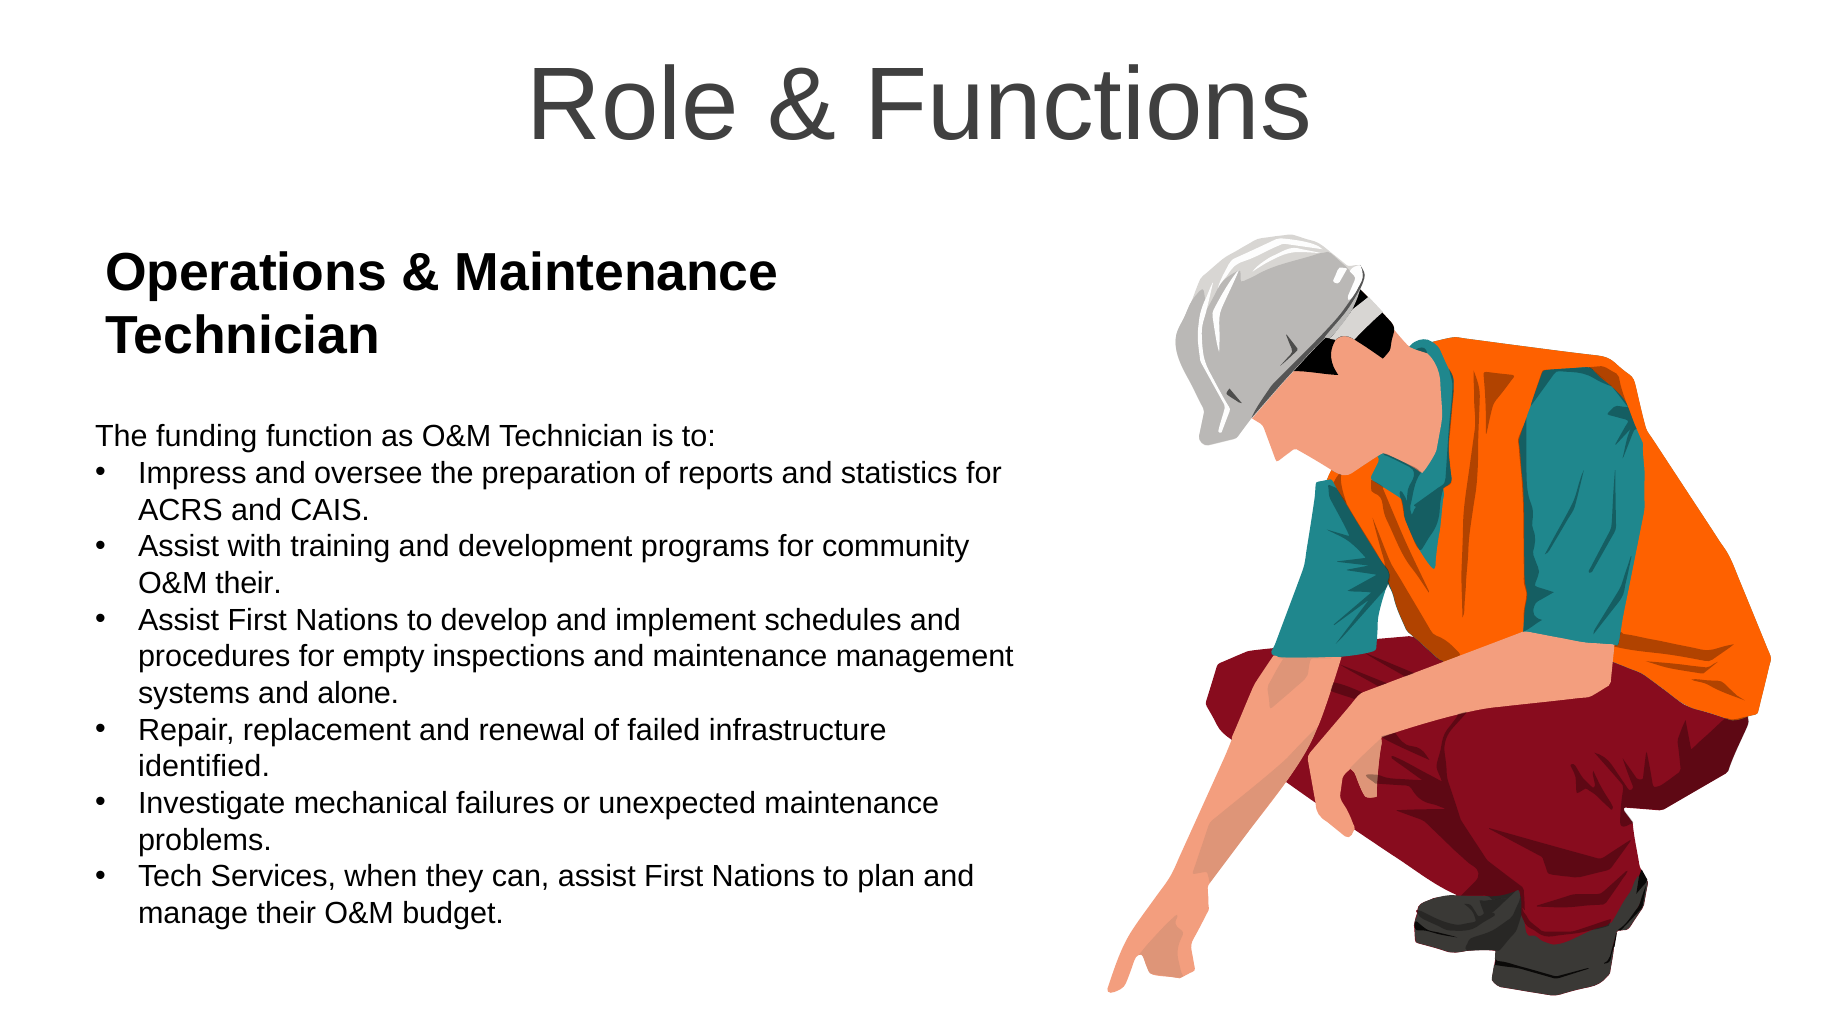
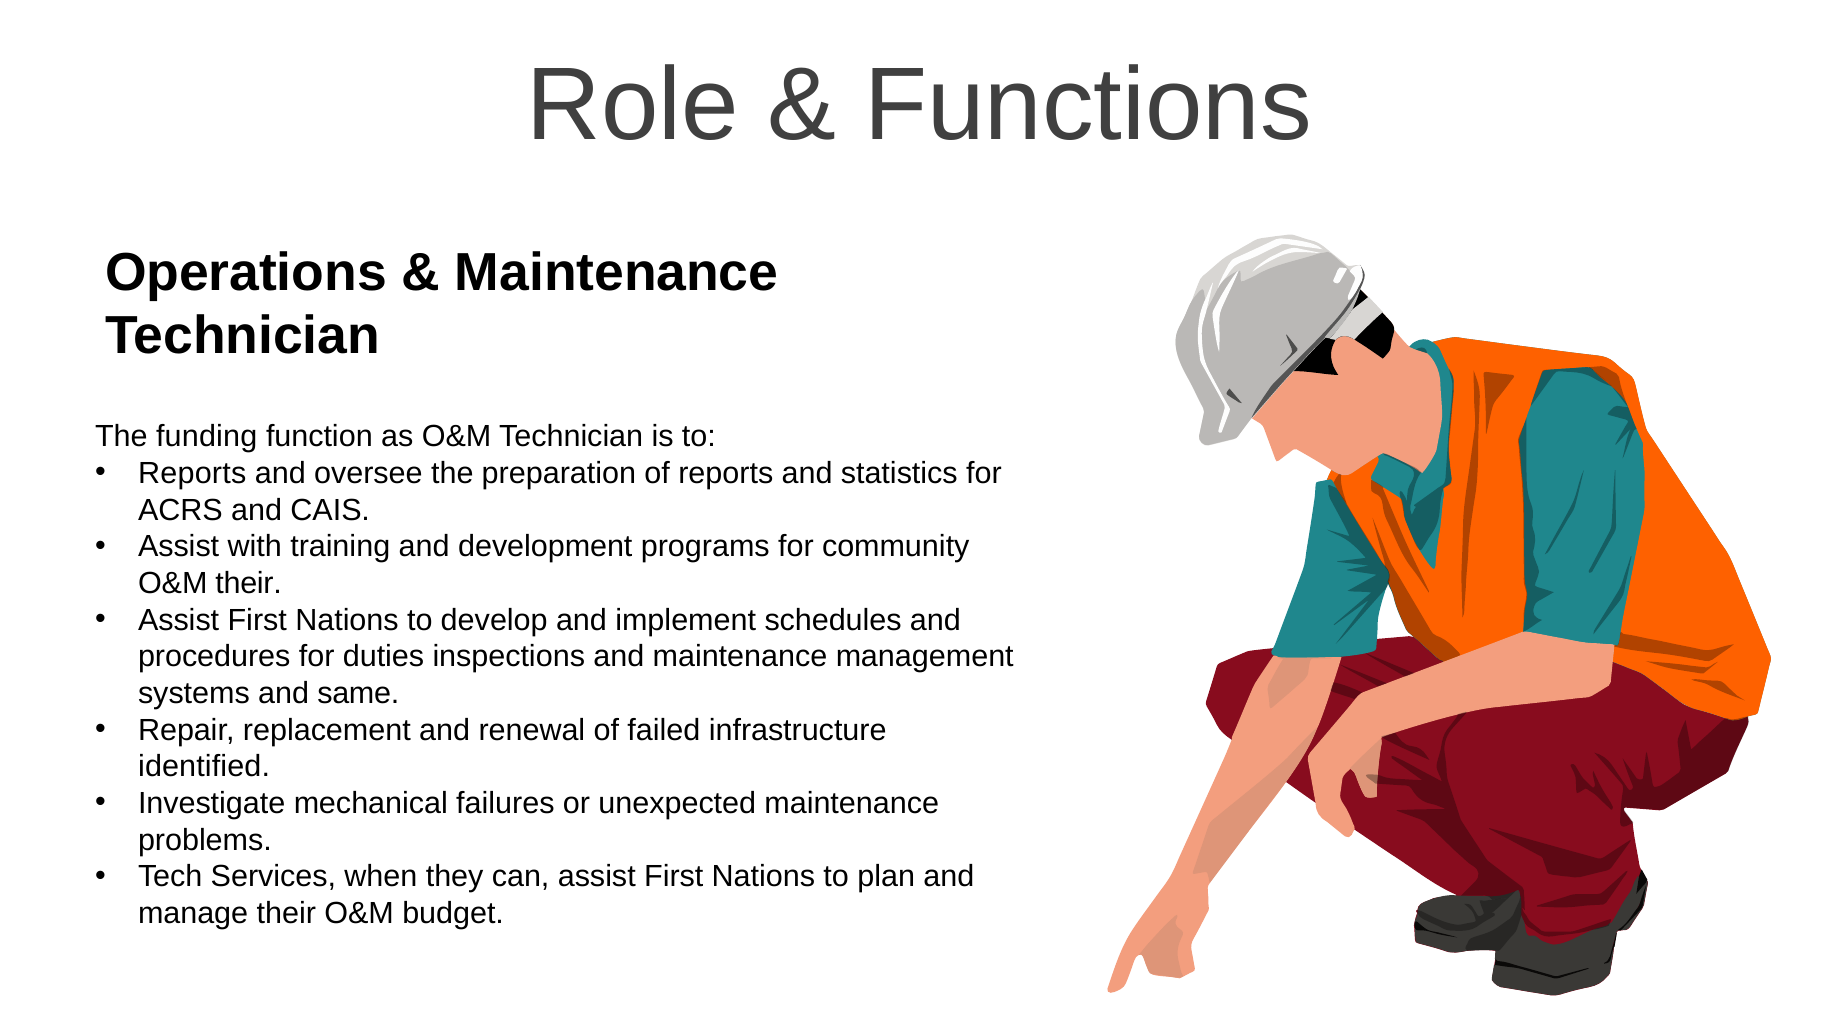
Impress at (192, 473): Impress -> Reports
empty: empty -> duties
alone: alone -> same
